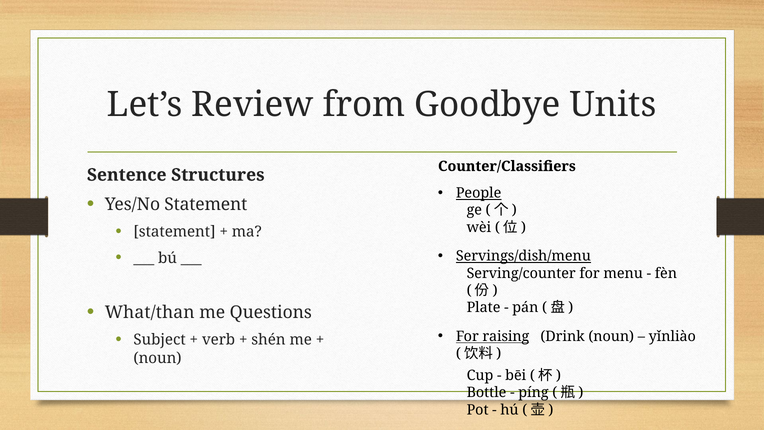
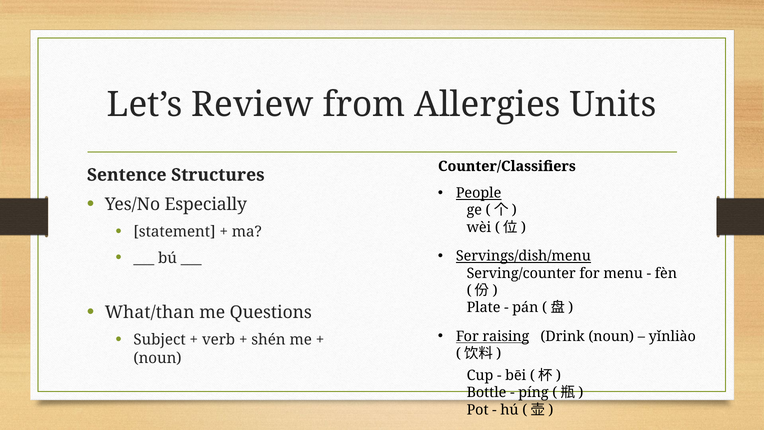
Goodbye: Goodbye -> Allergies
Yes/No Statement: Statement -> Especially
